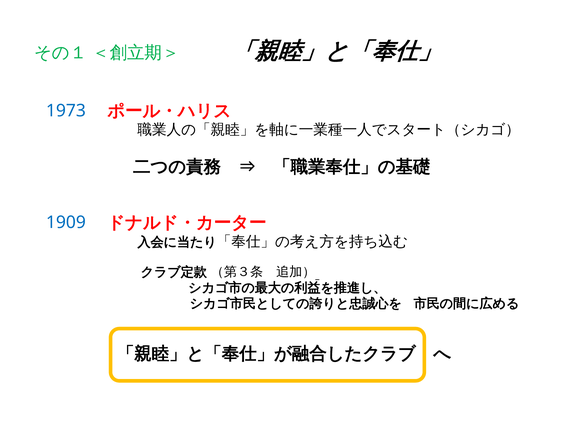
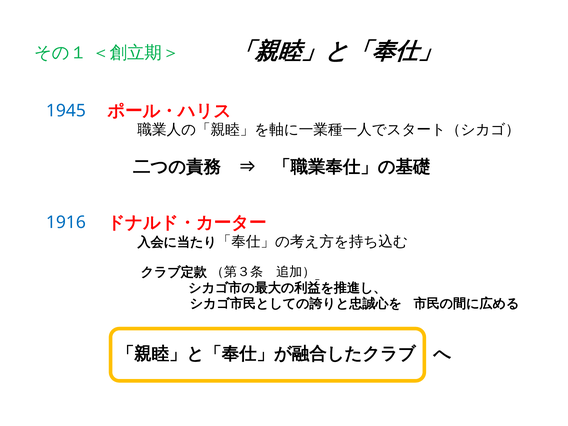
1973: 1973 -> 1945
1909: 1909 -> 1916
